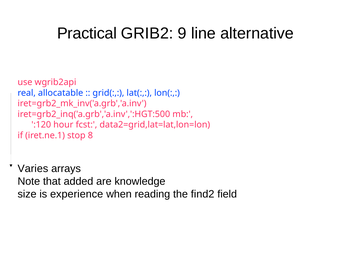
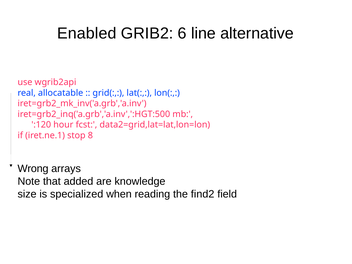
Practical: Practical -> Enabled
9: 9 -> 6
Varies: Varies -> Wrong
experience: experience -> specialized
